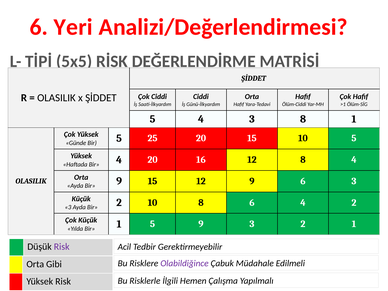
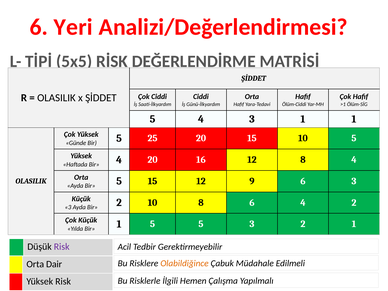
3 8: 8 -> 1
Ayda Bir 9: 9 -> 5
5 9: 9 -> 5
Olabildiğince colour: purple -> orange
Gibi: Gibi -> Dair
